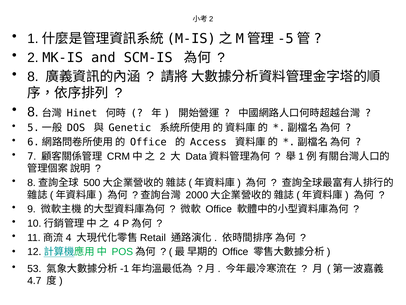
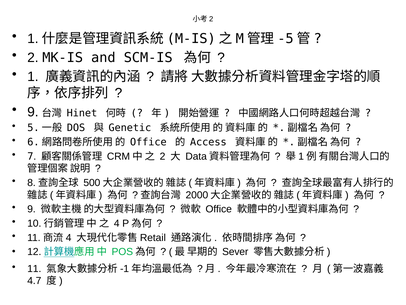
8 at (33, 77): 8 -> 1
8 at (33, 112): 8 -> 9
Office at (235, 252): Office -> Sever
53: 53 -> 11
